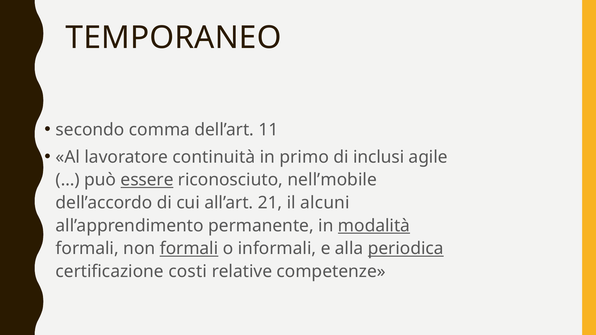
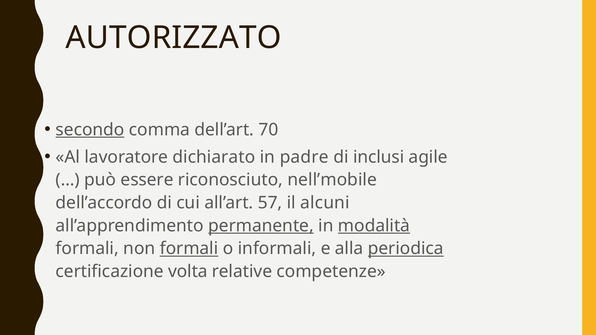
TEMPORANEO: TEMPORANEO -> AUTORIZZATO
secondo underline: none -> present
11: 11 -> 70
continuità: continuità -> dichiarato
primo: primo -> padre
essere underline: present -> none
21: 21 -> 57
permanente underline: none -> present
costi: costi -> volta
